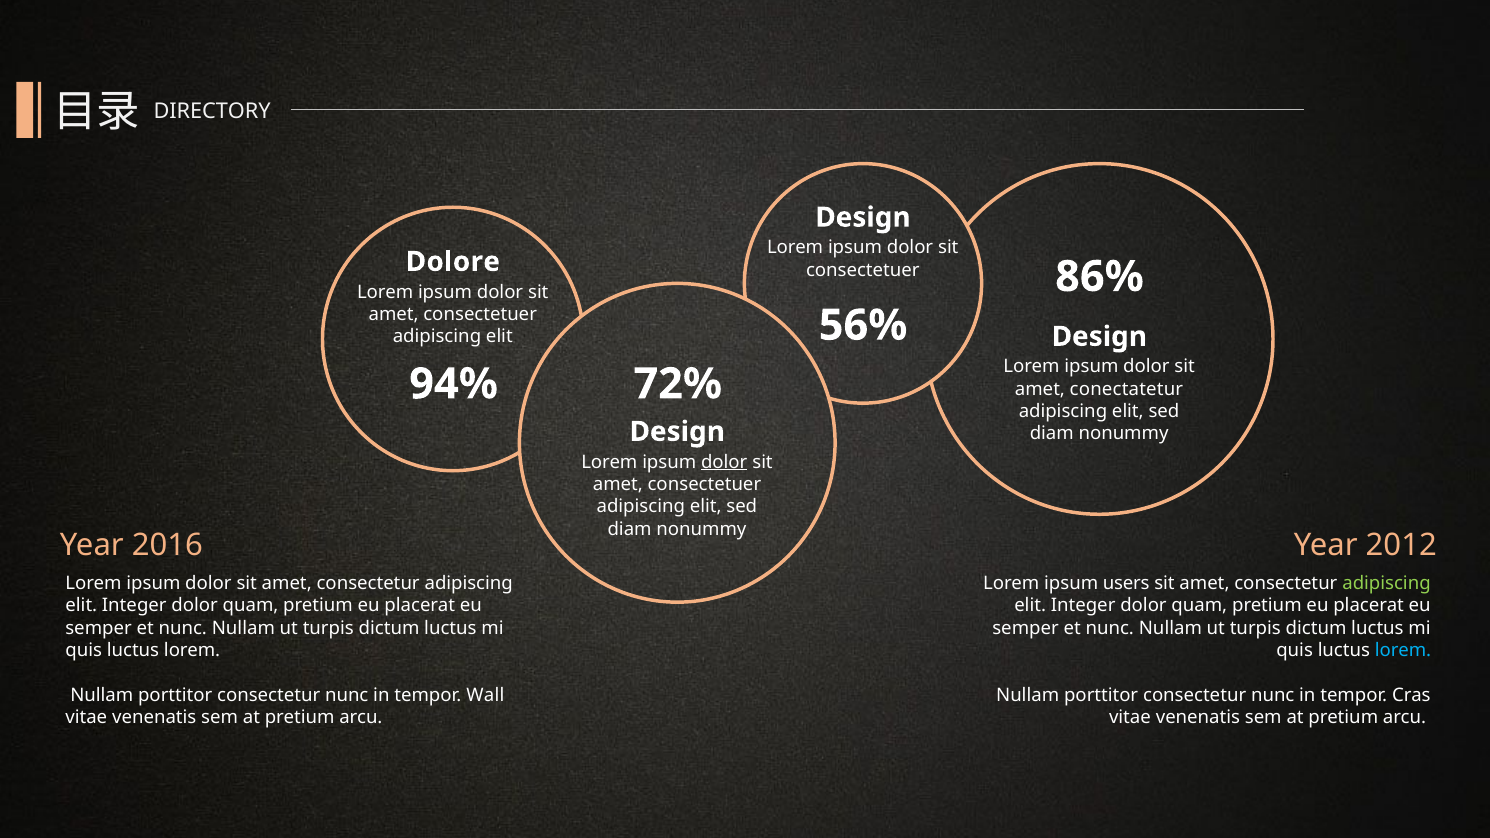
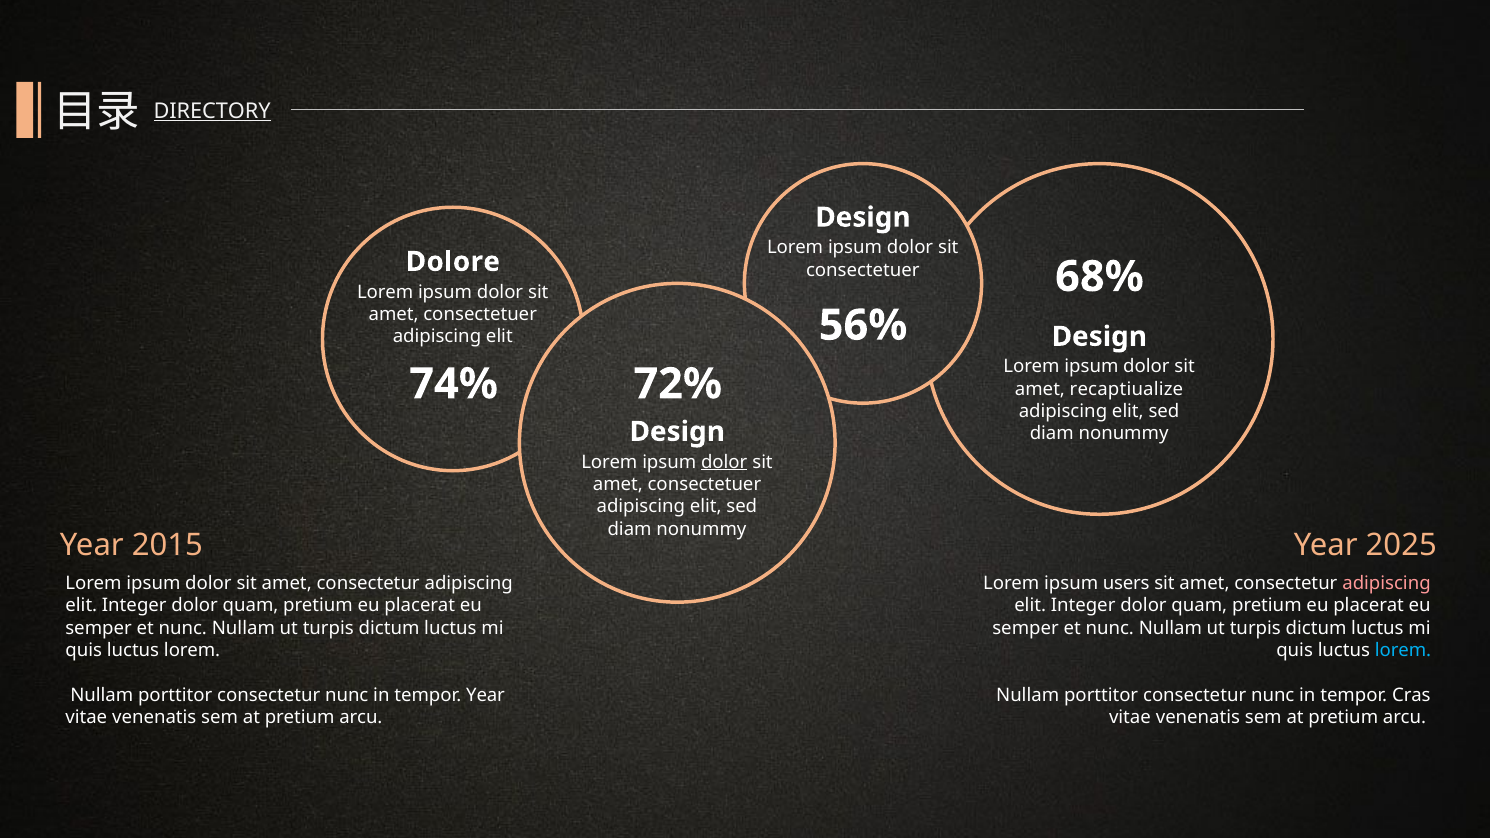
DIRECTORY underline: none -> present
86%: 86% -> 68%
94%: 94% -> 74%
conectatetur: conectatetur -> recaptiualize
2016: 2016 -> 2015
2012: 2012 -> 2025
adipiscing at (1387, 583) colour: light green -> pink
tempor Wall: Wall -> Year
